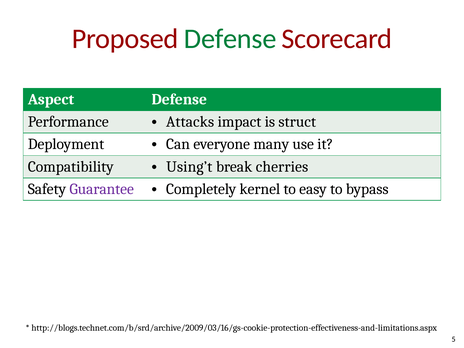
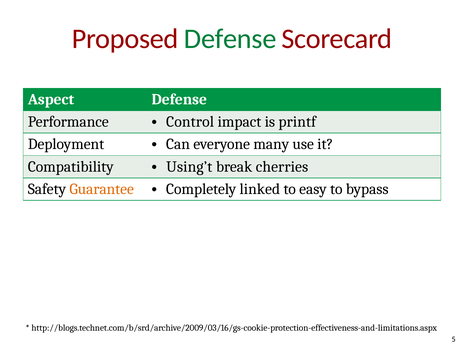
Attacks: Attacks -> Control
struct: struct -> printf
Guarantee colour: purple -> orange
kernel: kernel -> linked
